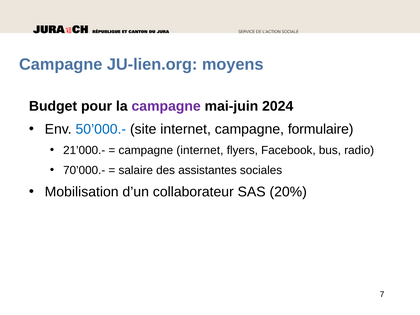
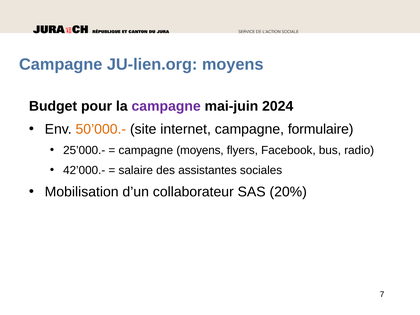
50’000.- colour: blue -> orange
21’000.-: 21’000.- -> 25’000.-
campagne internet: internet -> moyens
70’000.-: 70’000.- -> 42’000.-
